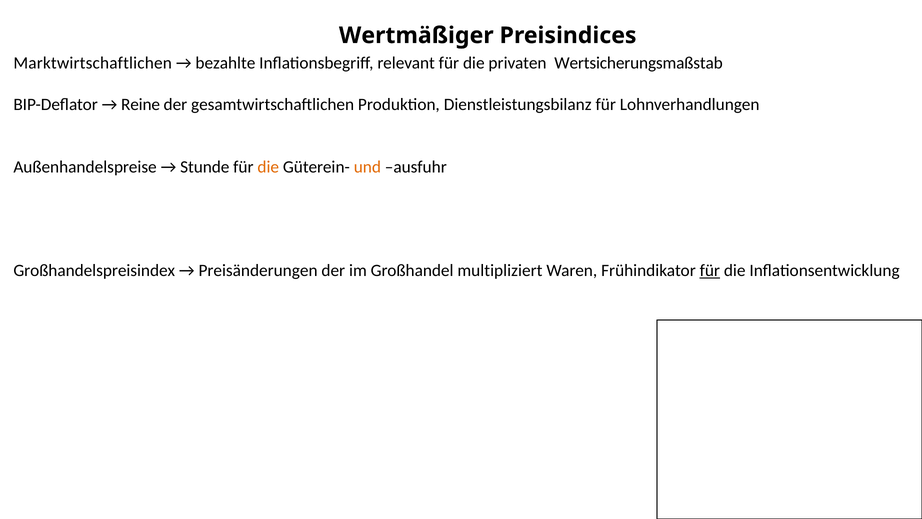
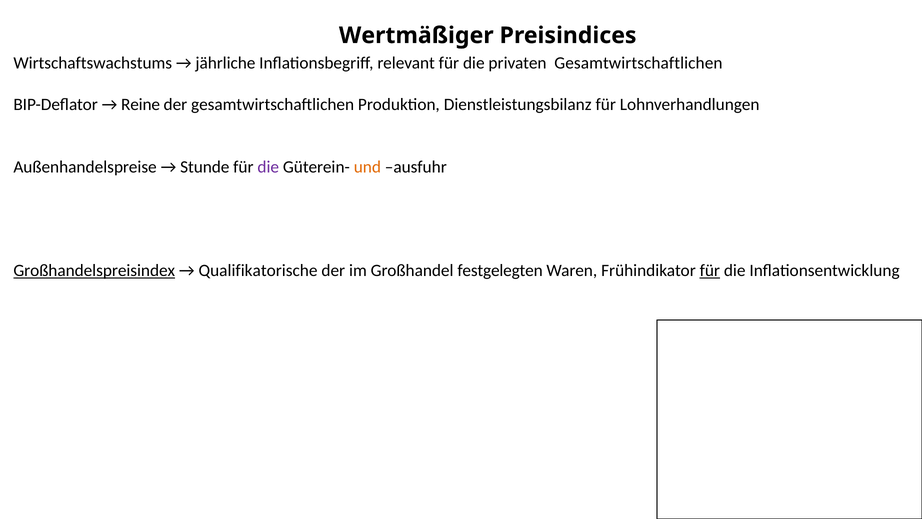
Marktwirtschaftlichen: Marktwirtschaftlichen -> Wirtschaftswachstums
bezahlte: bezahlte -> jährliche
privaten Wertsicherungsmaßstab: Wertsicherungsmaßstab -> Gesamtwirtschaftlichen
die at (268, 167) colour: orange -> purple
Großhandelspreisindex underline: none -> present
Preisänderungen: Preisänderungen -> Qualifikatorische
multipliziert: multipliziert -> festgelegten
